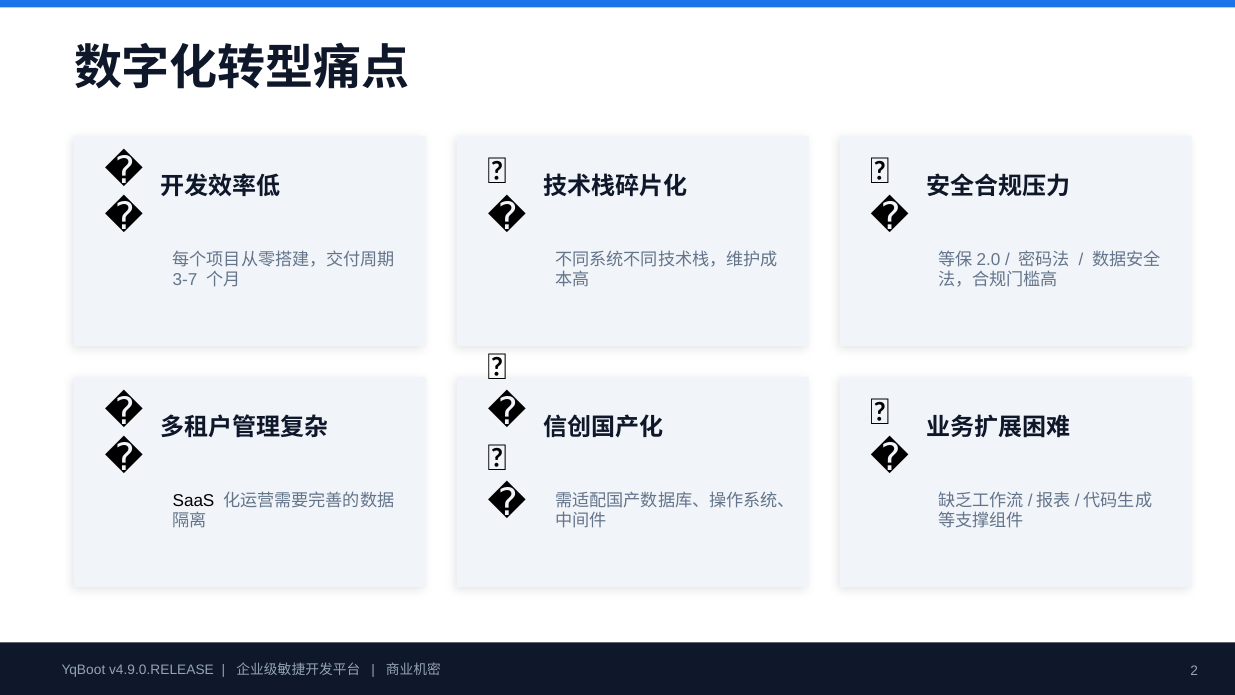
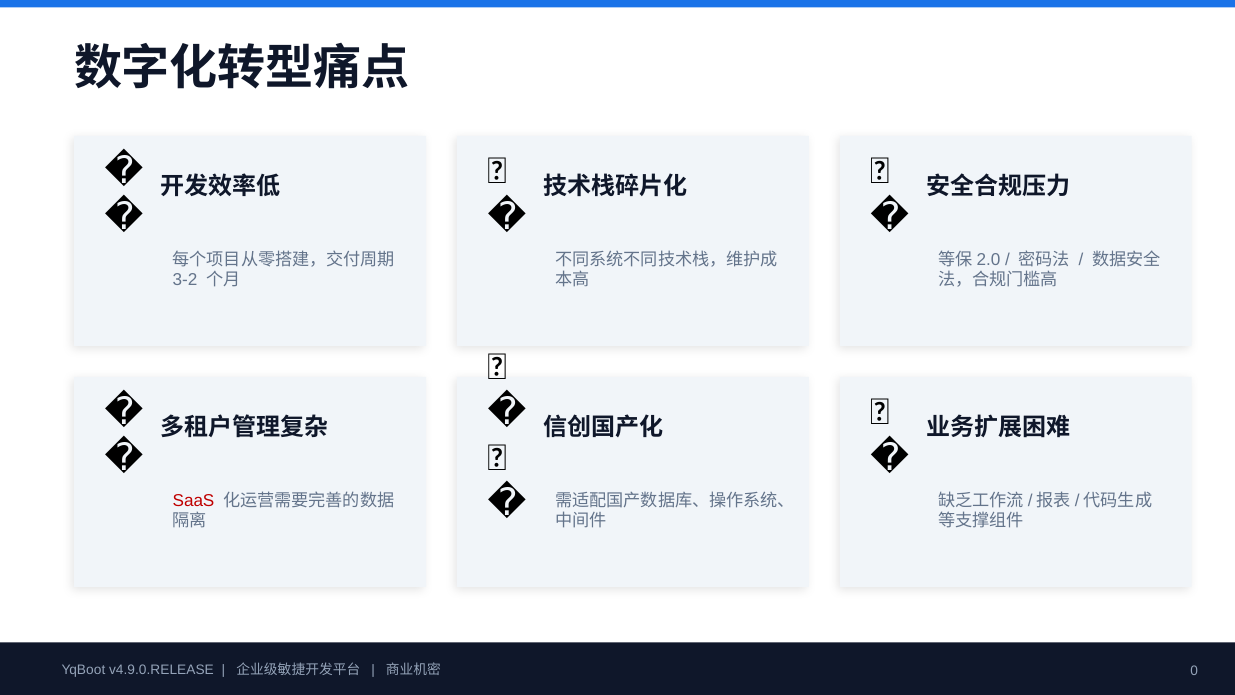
3-7: 3-7 -> 3-2
SaaS colour: black -> red
2: 2 -> 0
